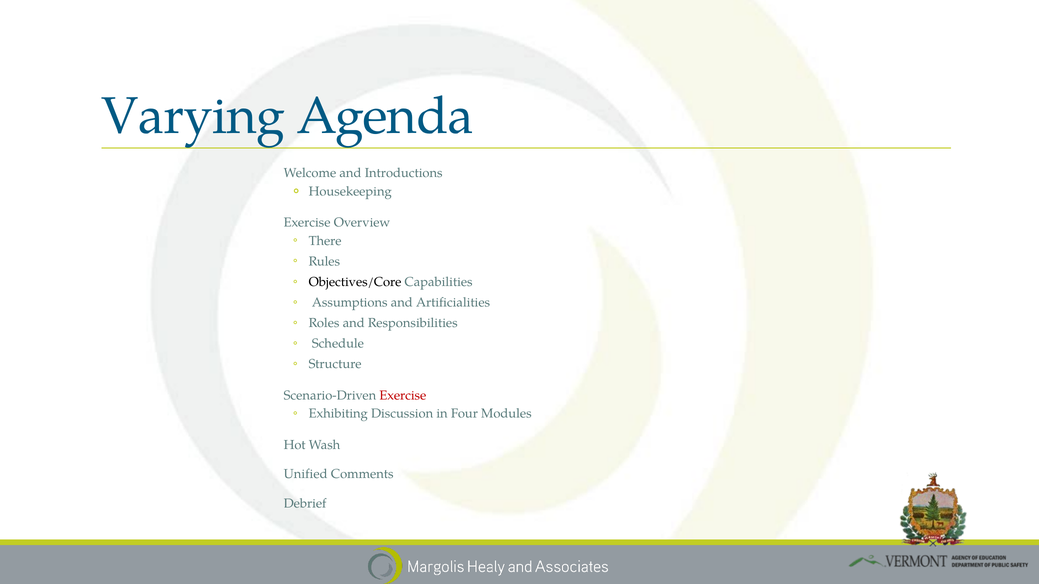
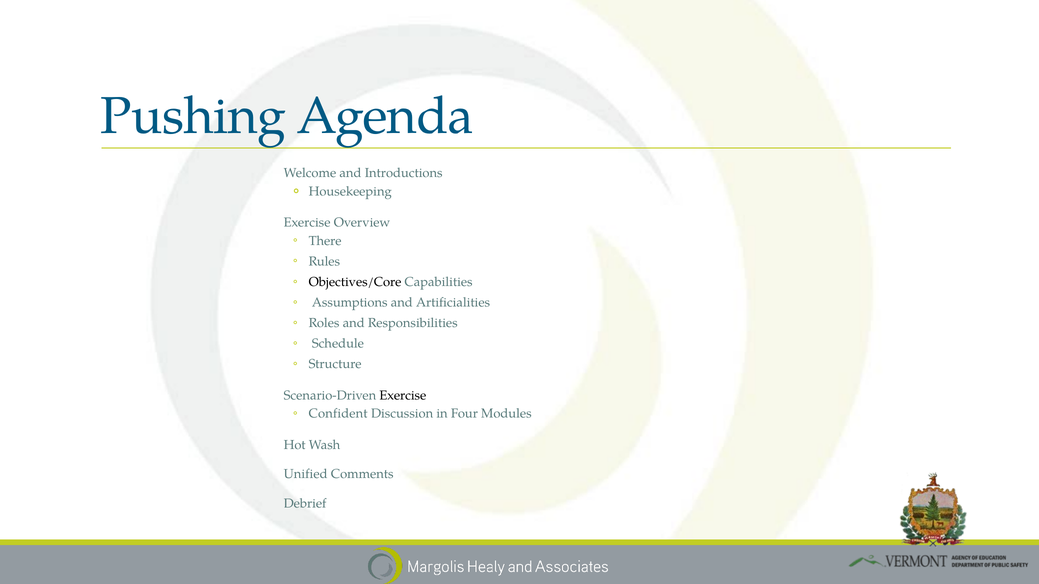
Varying: Varying -> Pushing
Exercise at (403, 396) colour: red -> black
Exhibiting: Exhibiting -> Confident
